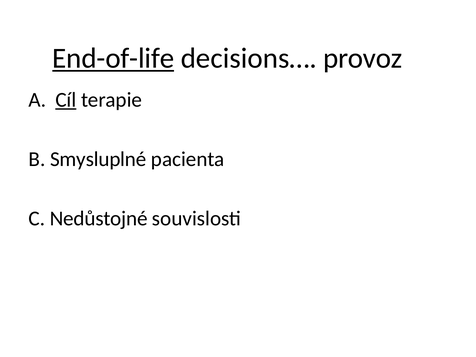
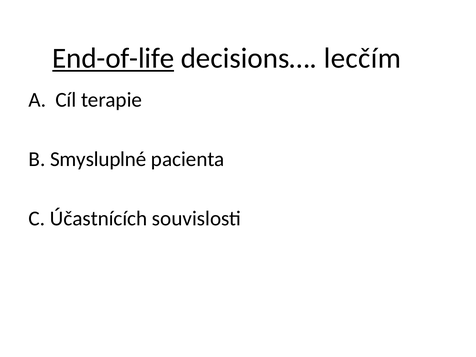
provoz: provoz -> lecčím
Cíl underline: present -> none
Nedůstojné: Nedůstojné -> Účastnících
